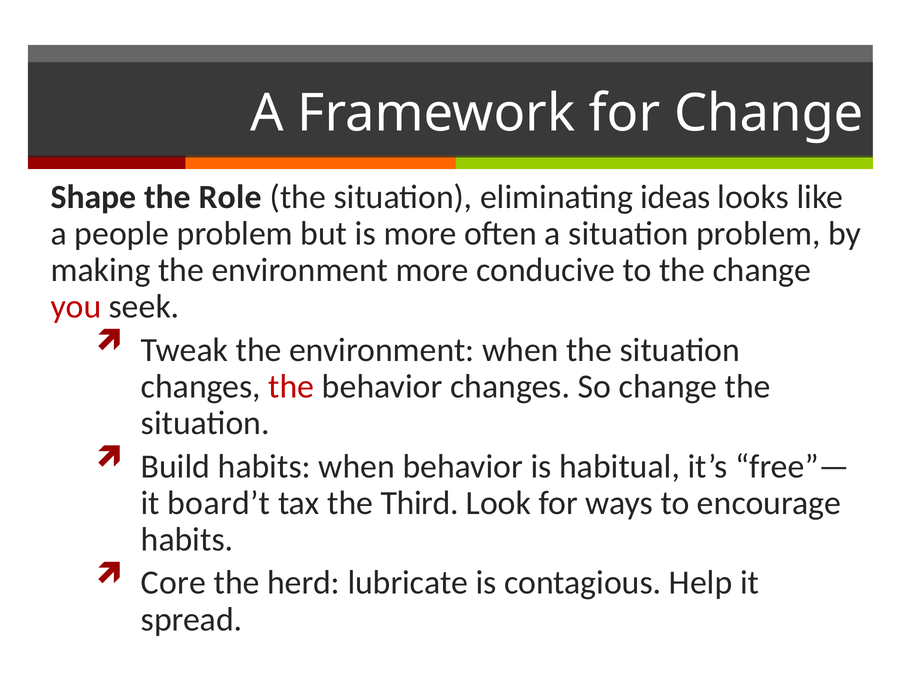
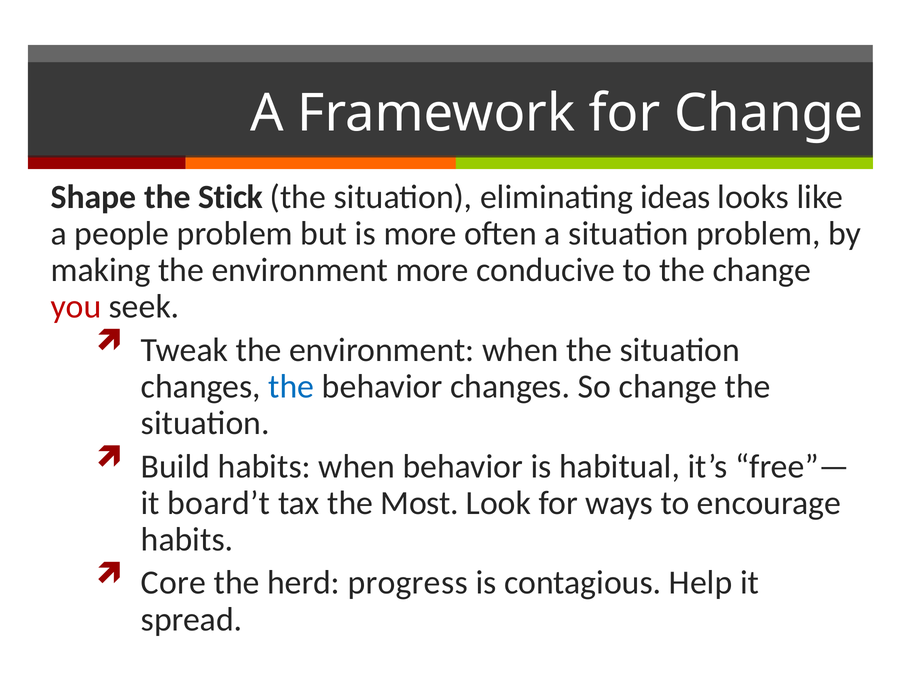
Role: Role -> Stick
the at (291, 386) colour: red -> blue
Third: Third -> Most
lubricate: lubricate -> progress
